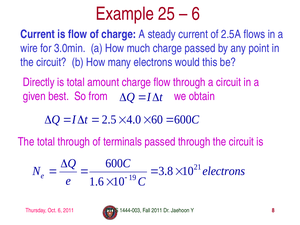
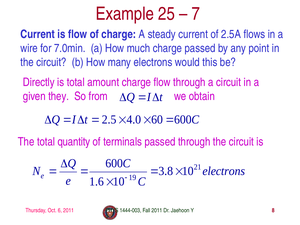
6 at (196, 14): 6 -> 7
3.0min: 3.0min -> 7.0min
best: best -> they
total through: through -> quantity
